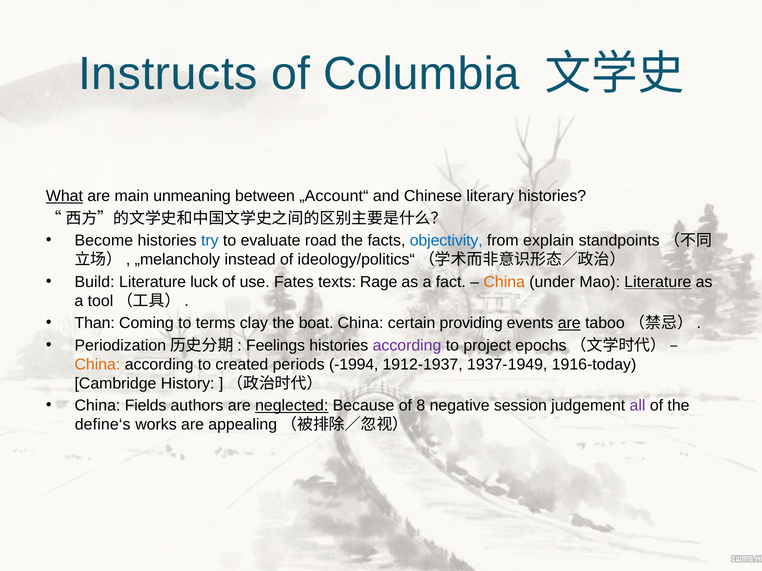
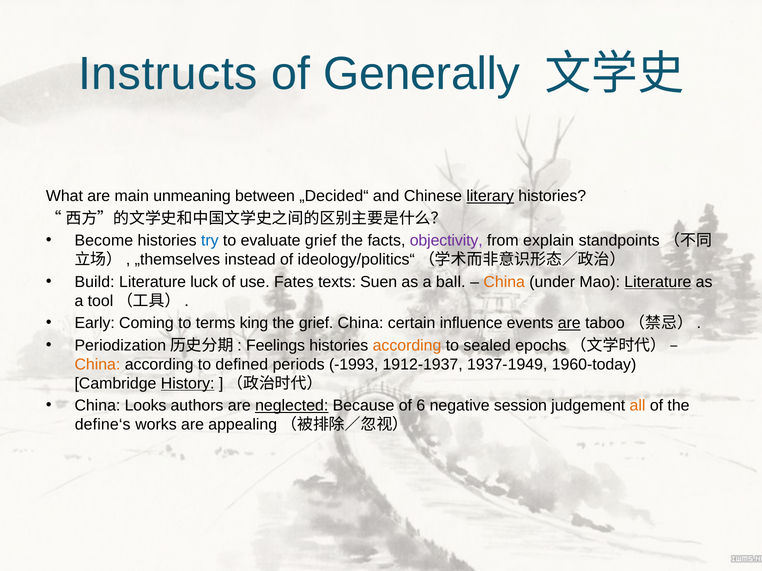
Columbia: Columbia -> Generally
What underline: present -> none
„Account“: „Account“ -> „Decided“
literary underline: none -> present
evaluate road: road -> grief
objectivity colour: blue -> purple
„melancholy: „melancholy -> „themselves
Rage: Rage -> Suen
fact: fact -> ball
Than: Than -> Early
clay: clay -> king
the boat: boat -> grief
providing: providing -> influence
according at (407, 346) colour: purple -> orange
project: project -> sealed
created: created -> defined
-1994: -1994 -> -1993
1916-today: 1916-today -> 1960-today
History underline: none -> present
Fields: Fields -> Looks
8: 8 -> 6
all colour: purple -> orange
